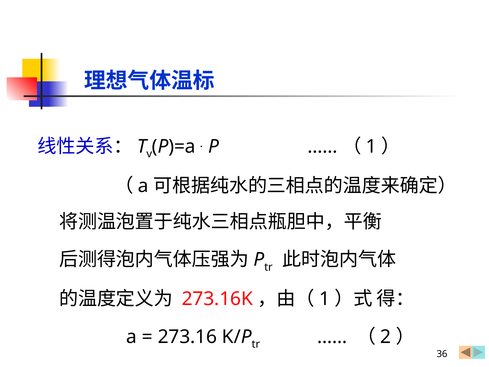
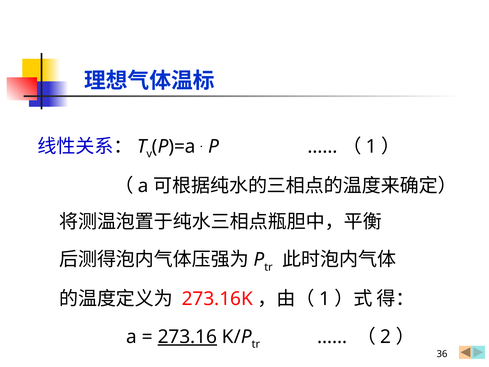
273.16 underline: none -> present
